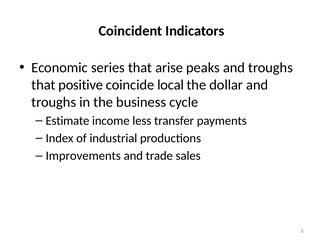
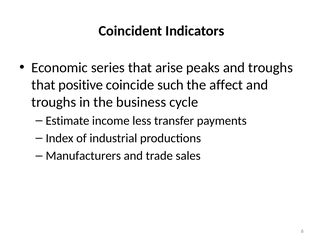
local: local -> such
dollar: dollar -> affect
Improvements: Improvements -> Manufacturers
